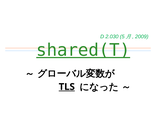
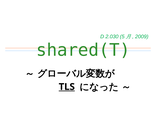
shared(T underline: present -> none
